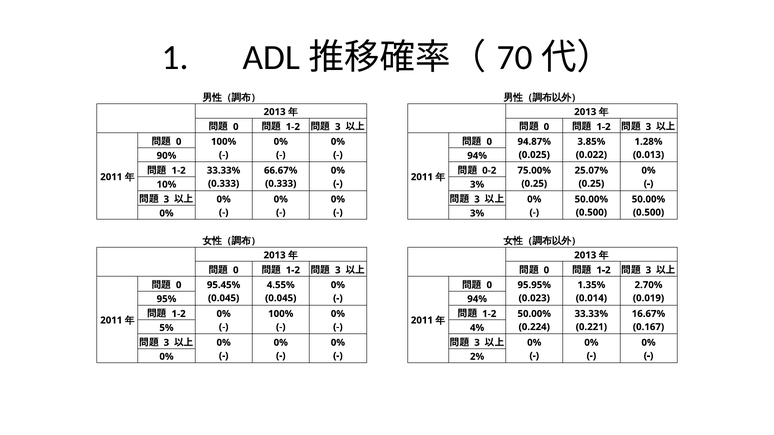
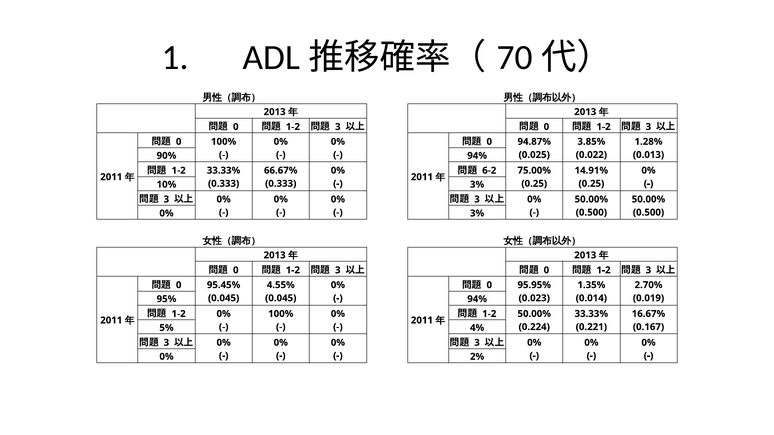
0-2: 0-2 -> 6-2
25.07%: 25.07% -> 14.91%
